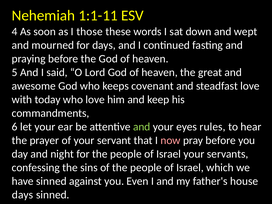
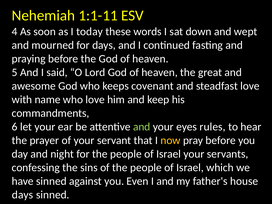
those: those -> today
today: today -> name
now colour: pink -> yellow
